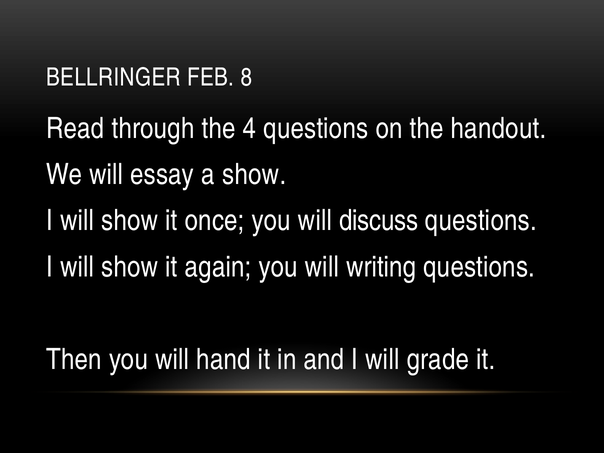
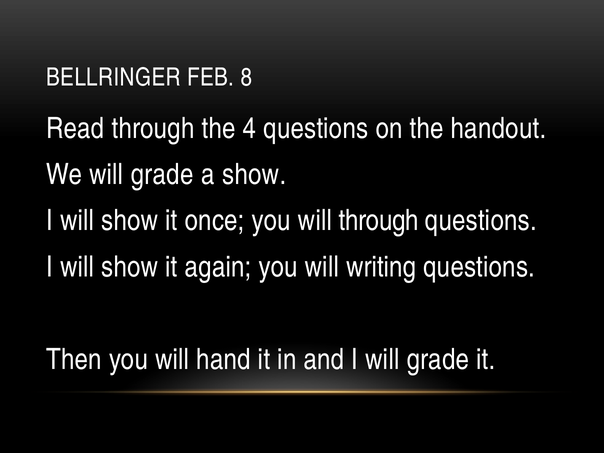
We will essay: essay -> grade
will discuss: discuss -> through
